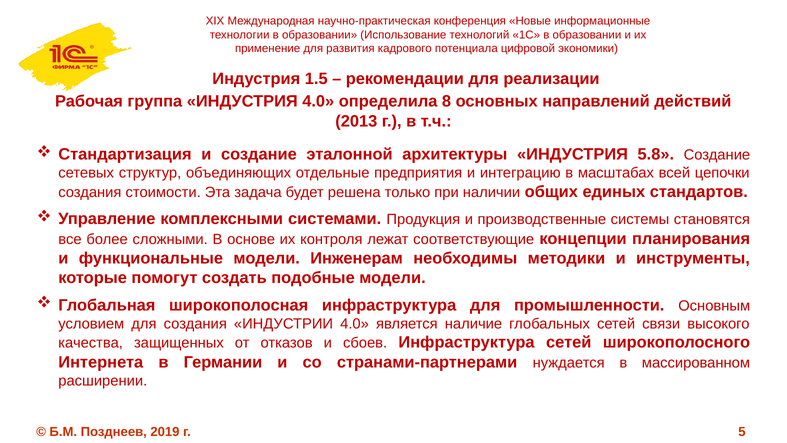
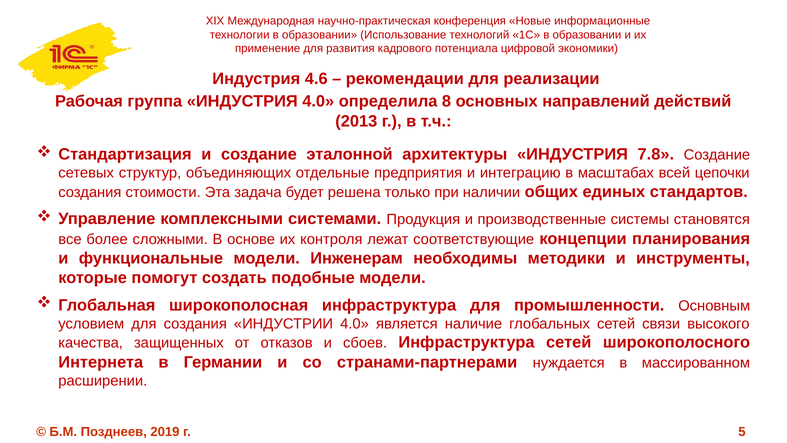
1.5: 1.5 -> 4.6
5.8: 5.8 -> 7.8
